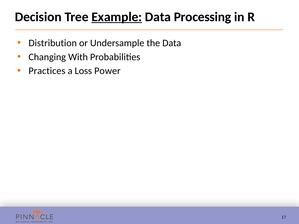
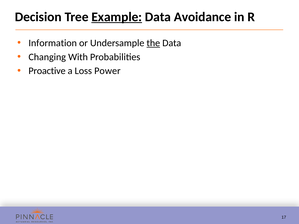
Processing: Processing -> Avoidance
Distribution: Distribution -> Information
the underline: none -> present
Practices: Practices -> Proactive
